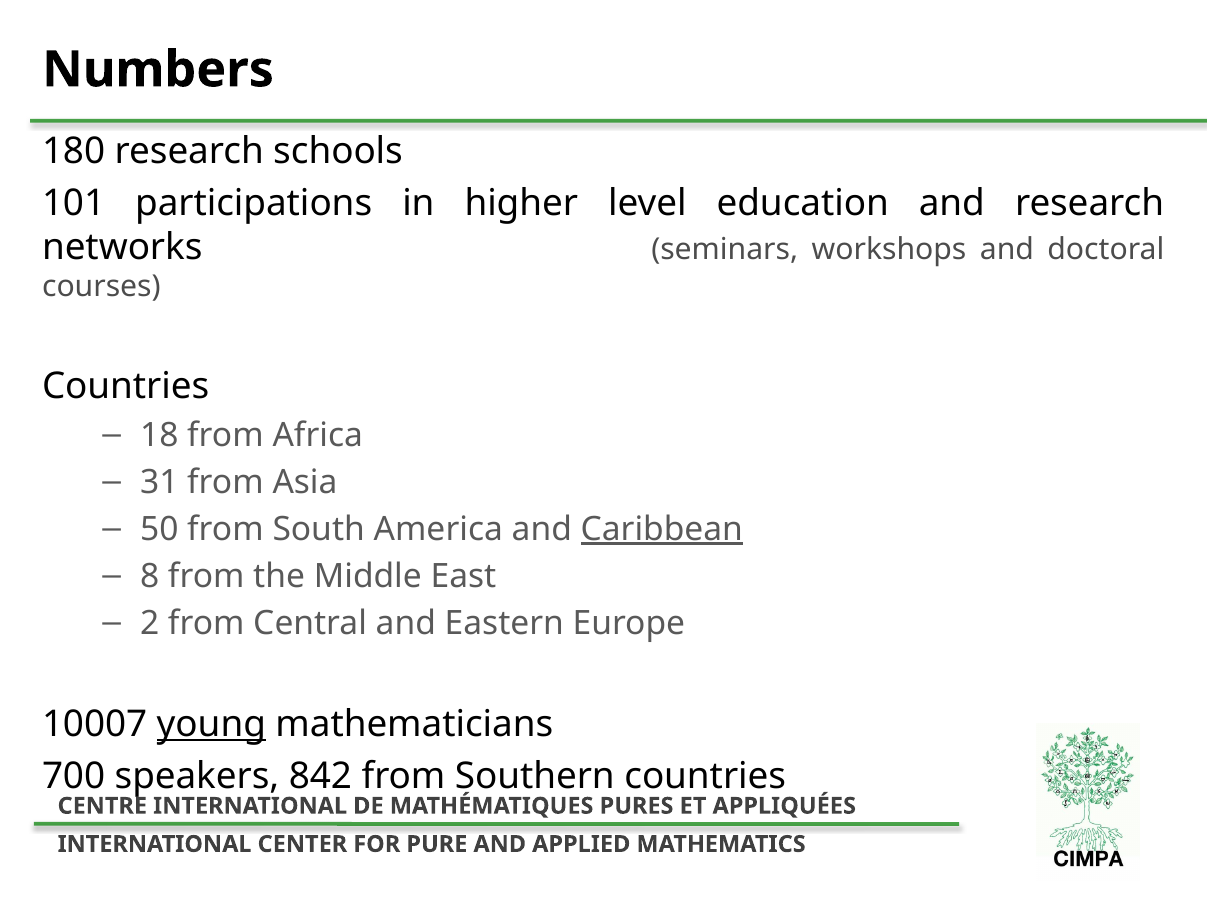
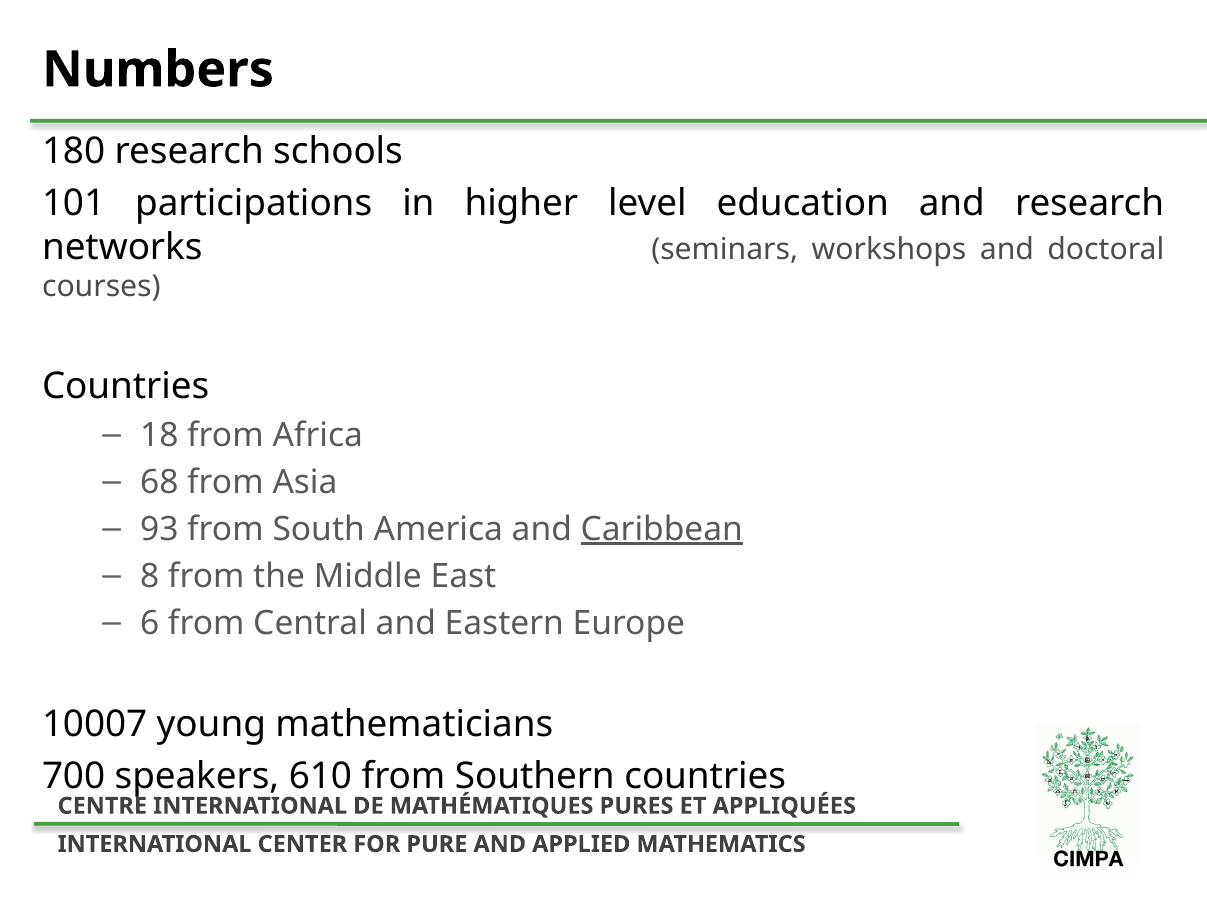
31: 31 -> 68
50: 50 -> 93
2: 2 -> 6
young underline: present -> none
842: 842 -> 610
